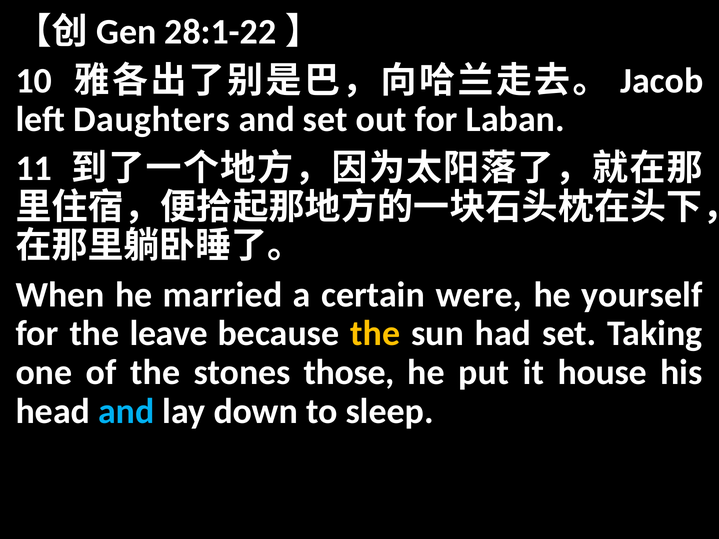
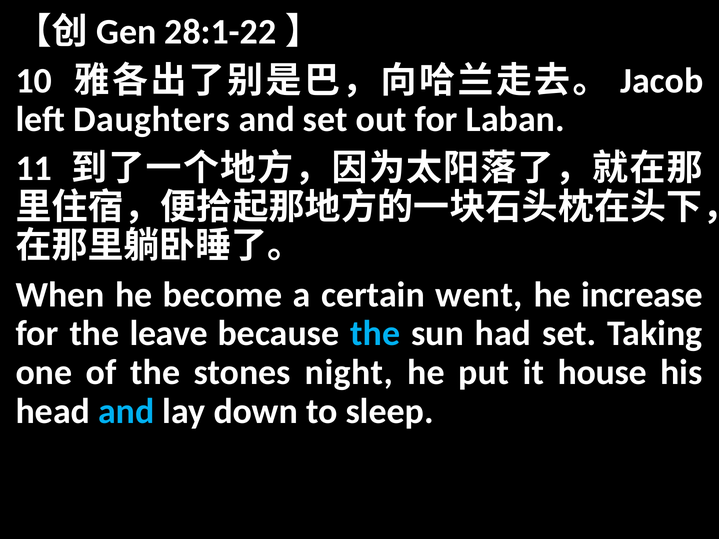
married: married -> become
were: were -> went
yourself: yourself -> increase
the at (375, 334) colour: yellow -> light blue
those: those -> night
